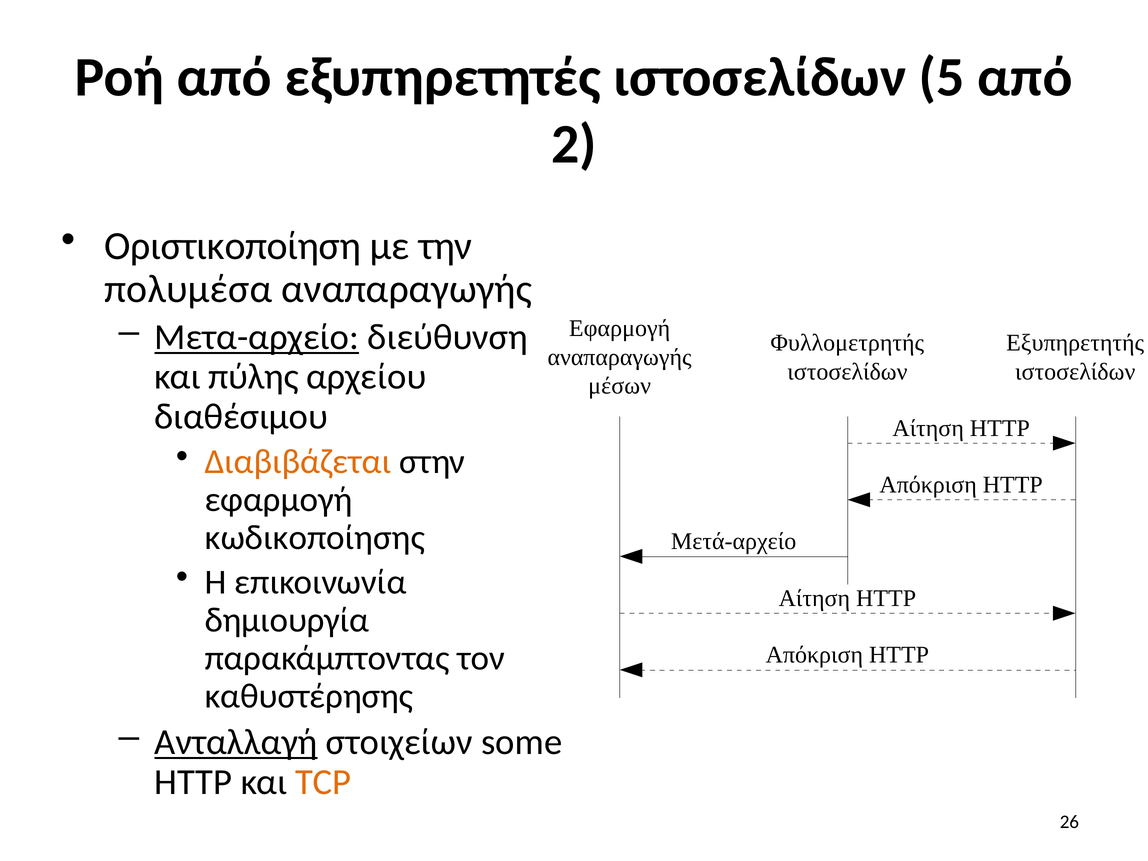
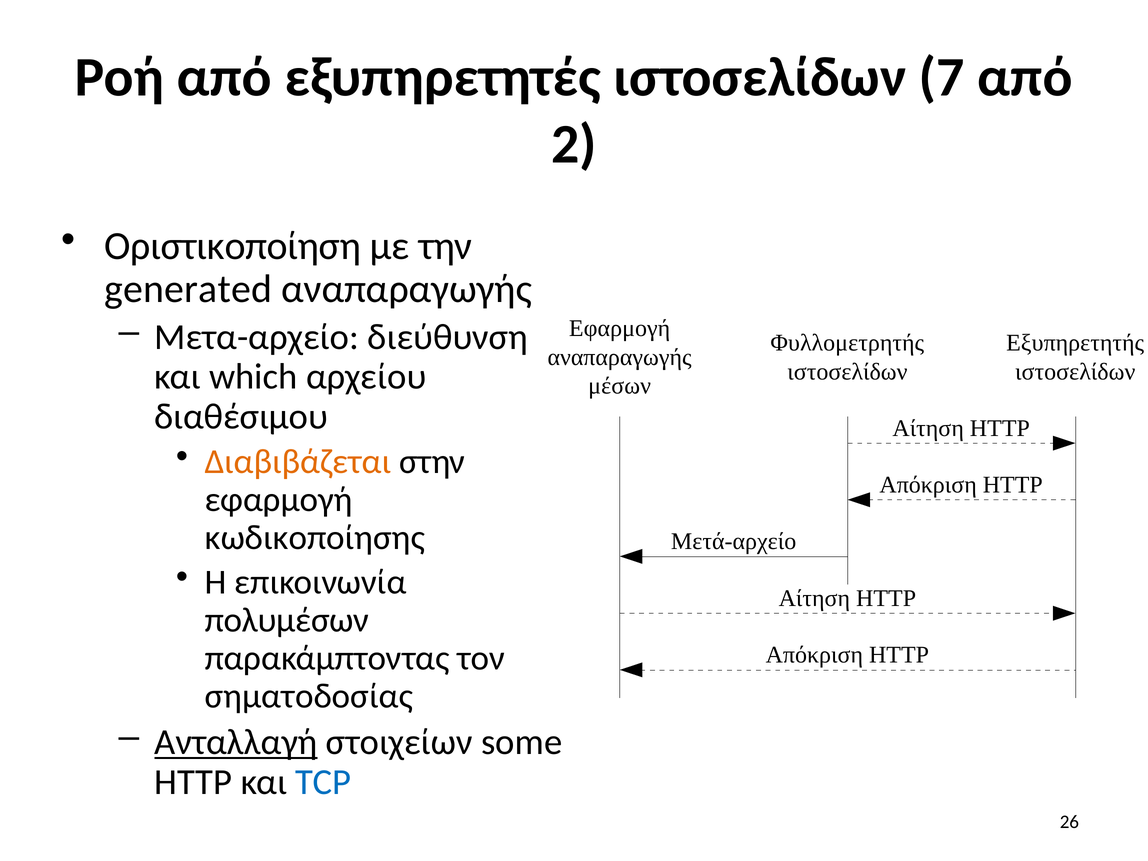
5: 5 -> 7
πολυμέσα: πολυμέσα -> generated
Μετα-αρχείο underline: present -> none
πύλης: πύλης -> which
δημιουργία: δημιουργία -> πολυμέσων
καθυστέρησης: καθυστέρησης -> σηματοδοσίας
TCP colour: orange -> blue
